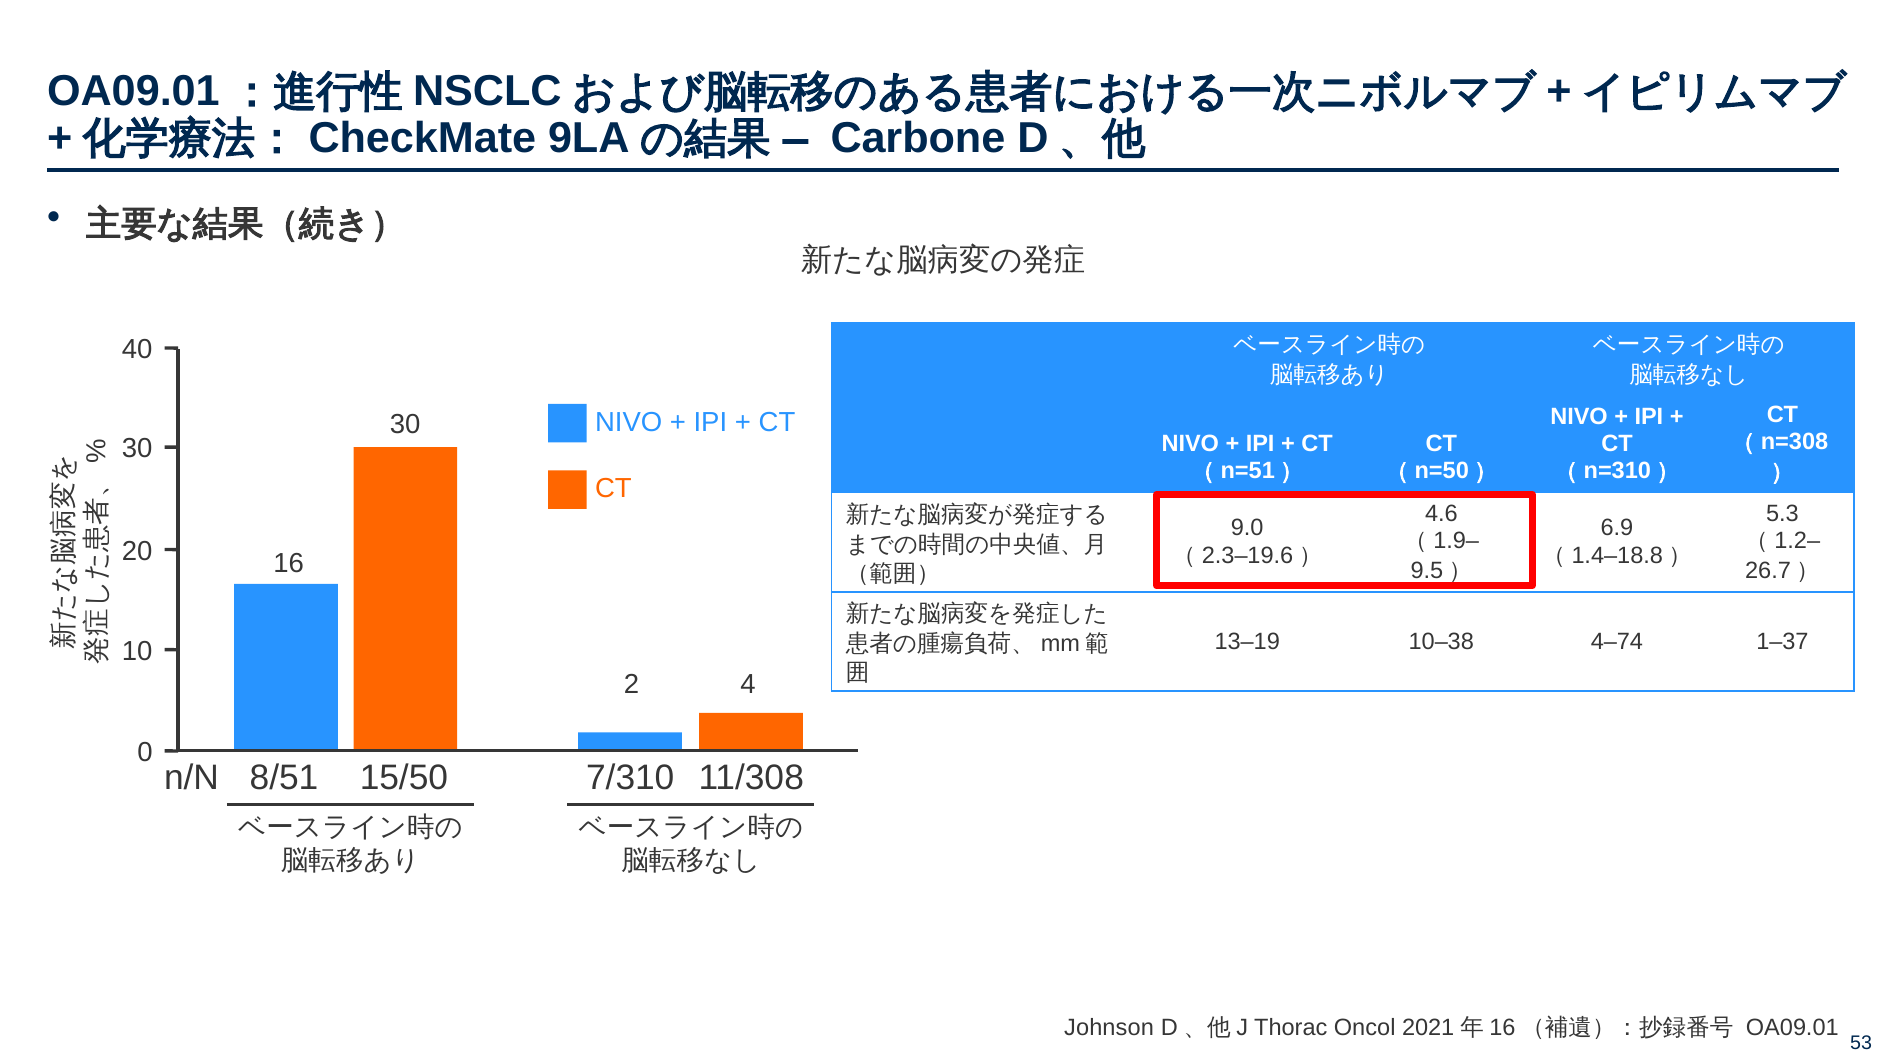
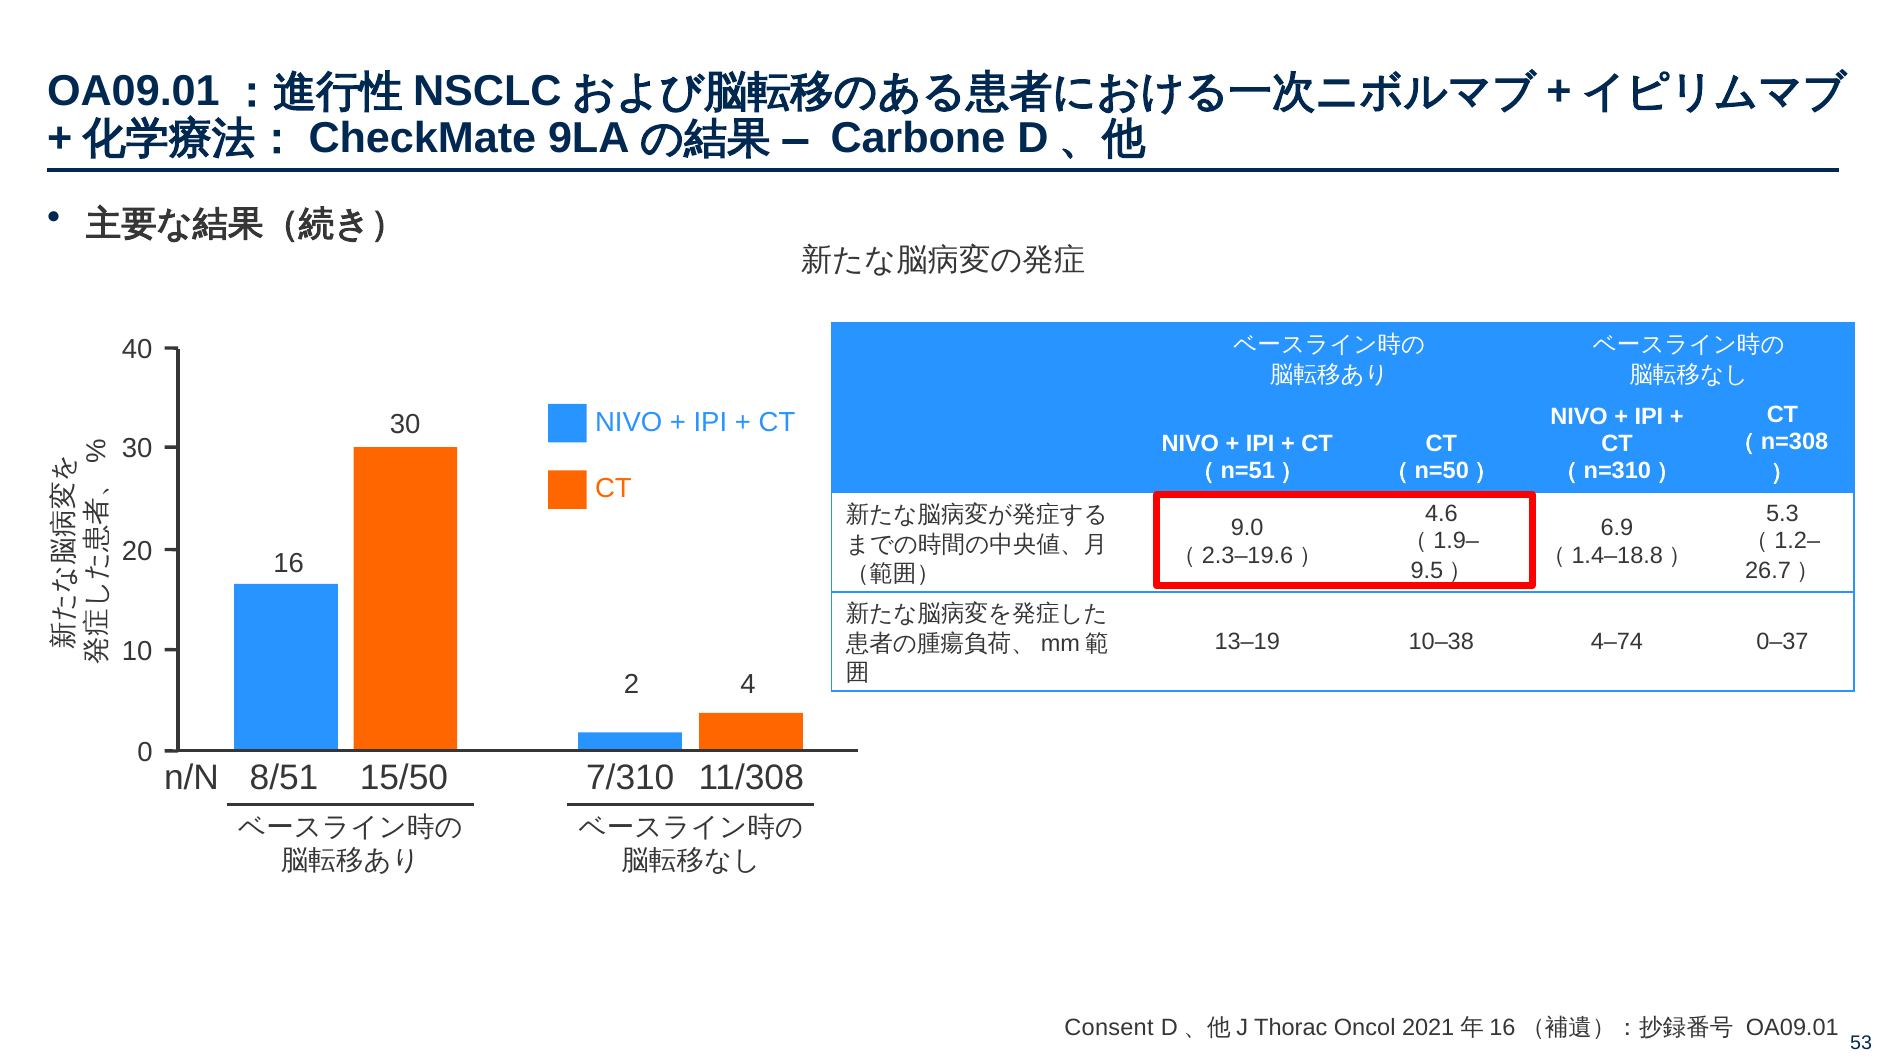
1–37: 1–37 -> 0–37
Johnson: Johnson -> Consent
